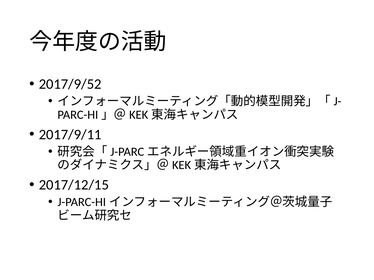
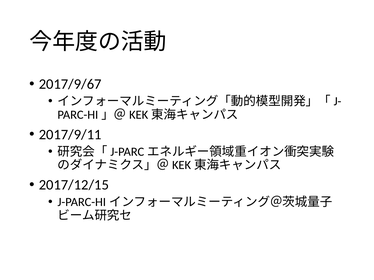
2017/9/52: 2017/9/52 -> 2017/9/67
